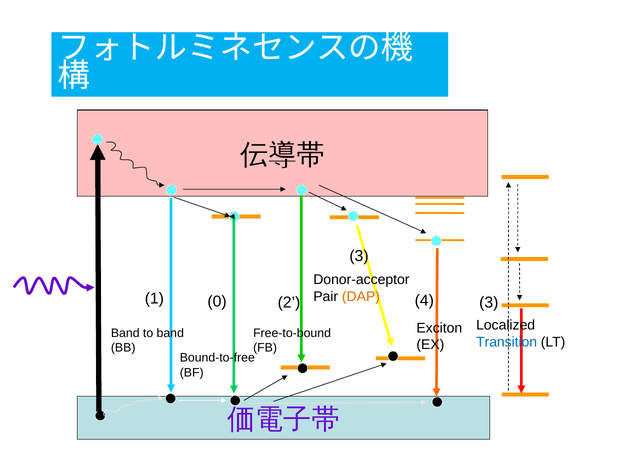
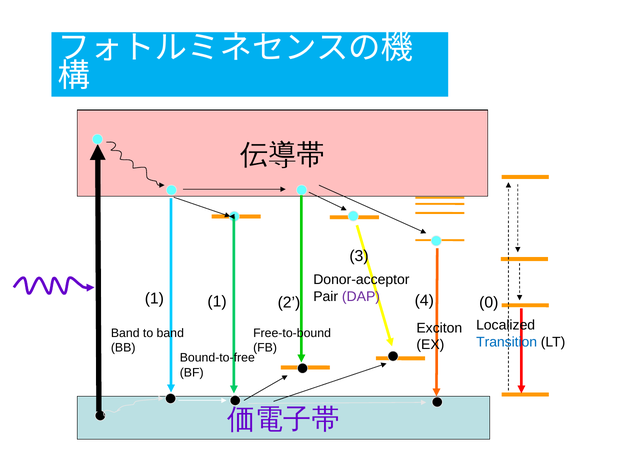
DAP colour: orange -> purple
1 0: 0 -> 1
4 3: 3 -> 0
